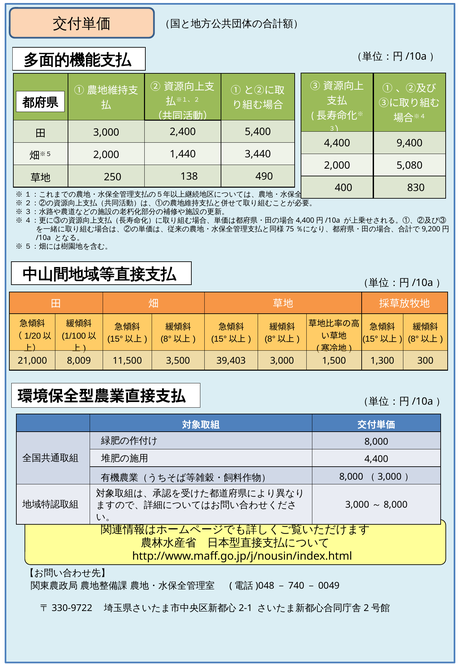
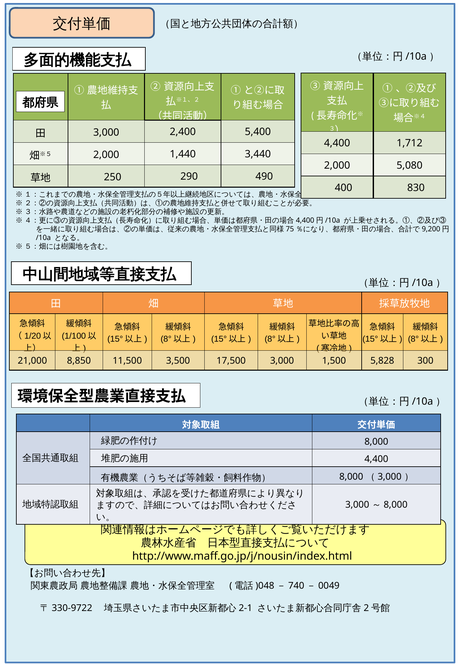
9,400: 9,400 -> 1,712
138: 138 -> 290
8,009: 8,009 -> 8,850
39,403: 39,403 -> 17,500
1,300: 1,300 -> 5,828
